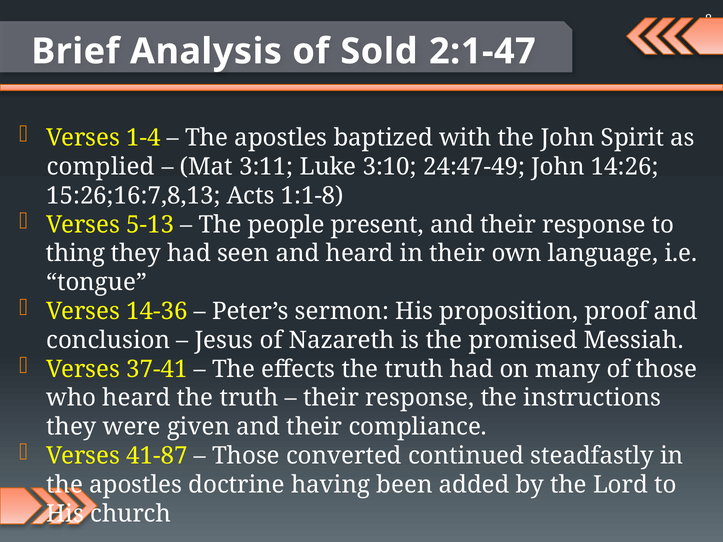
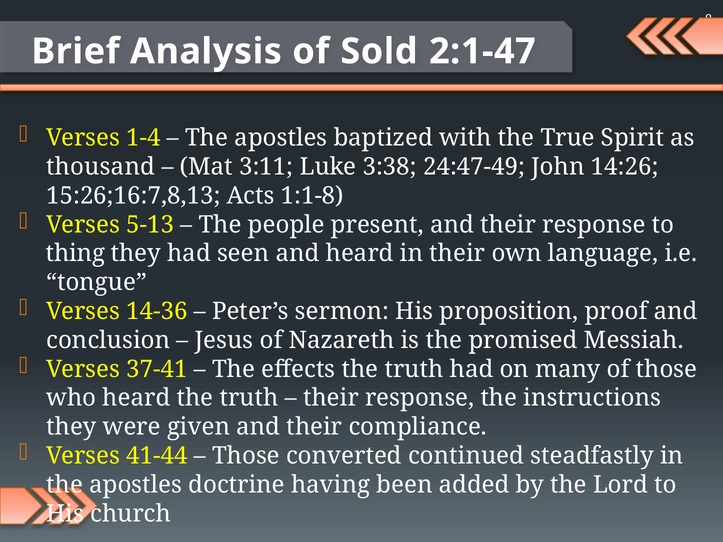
the John: John -> True
complied: complied -> thousand
3:10: 3:10 -> 3:38
41-87: 41-87 -> 41-44
